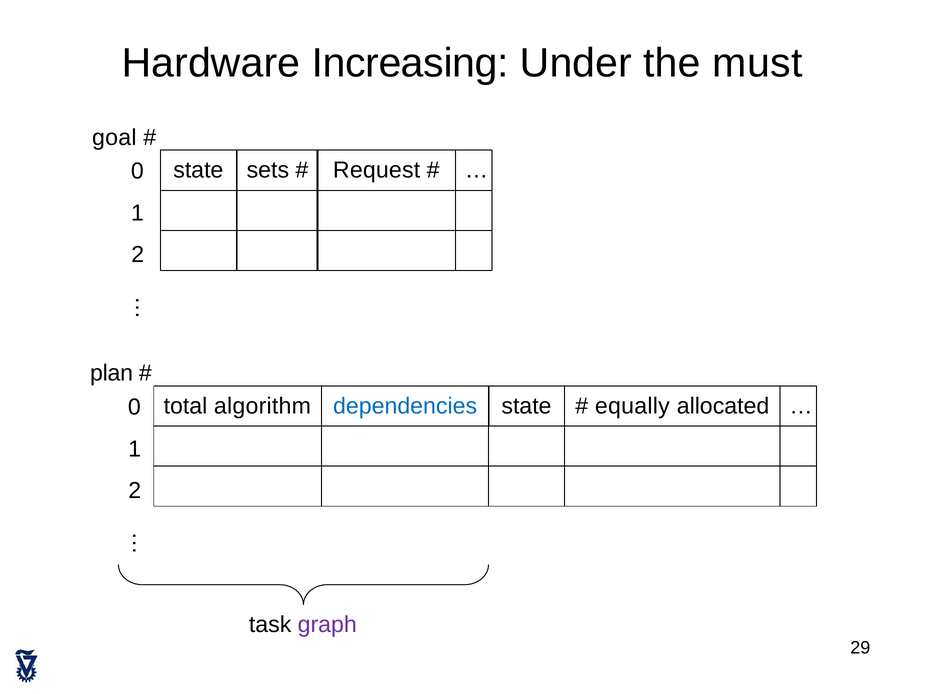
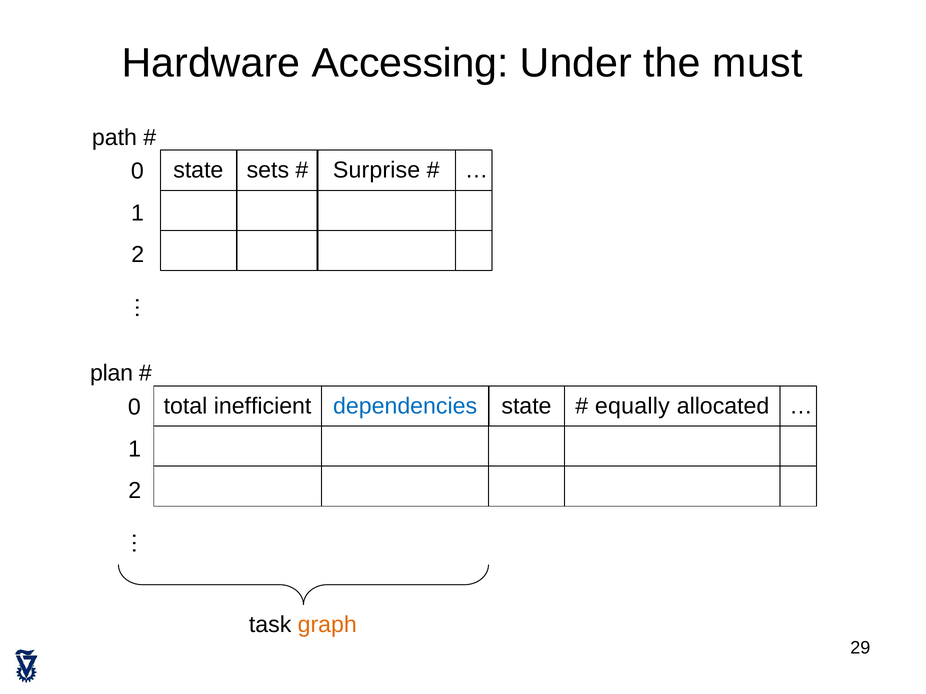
Increasing: Increasing -> Accessing
goal: goal -> path
Request: Request -> Surprise
algorithm: algorithm -> inefficient
graph colour: purple -> orange
